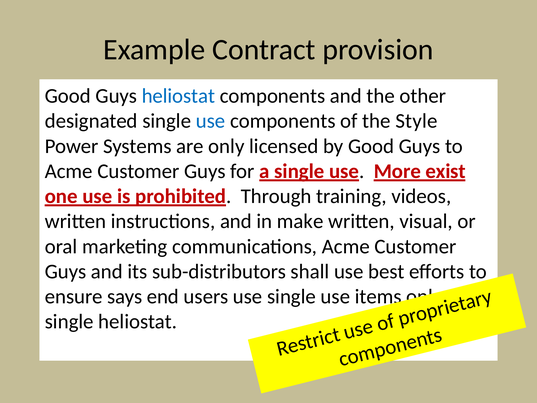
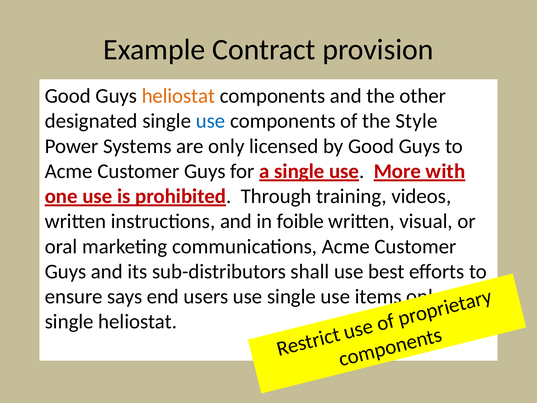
heliostat at (178, 96) colour: blue -> orange
exist: exist -> with
make: make -> foible
